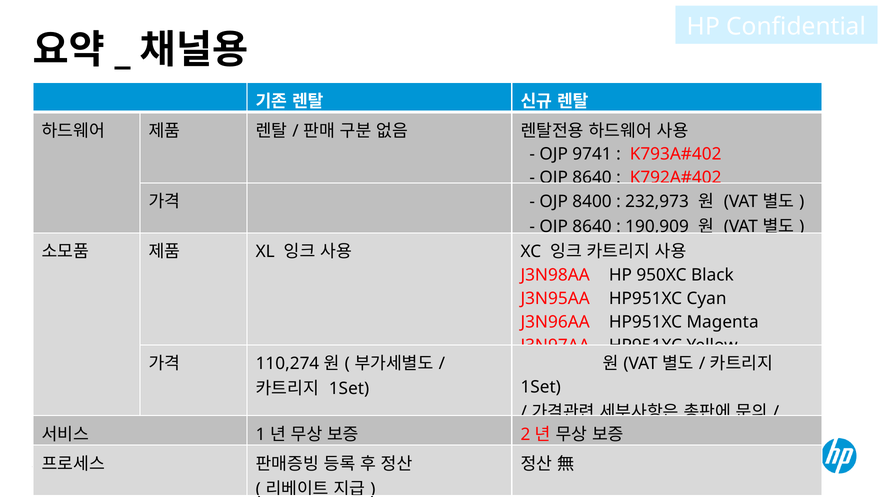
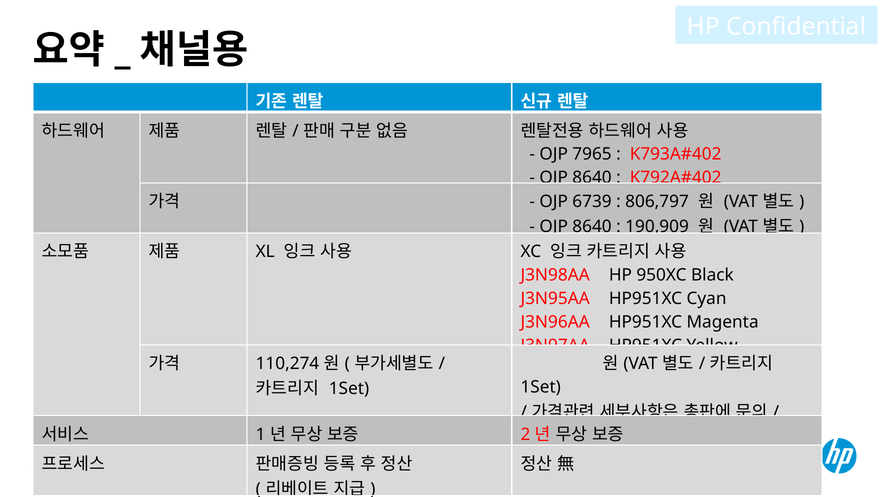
9741: 9741 -> 7965
8400: 8400 -> 6739
232,973: 232,973 -> 806,797
